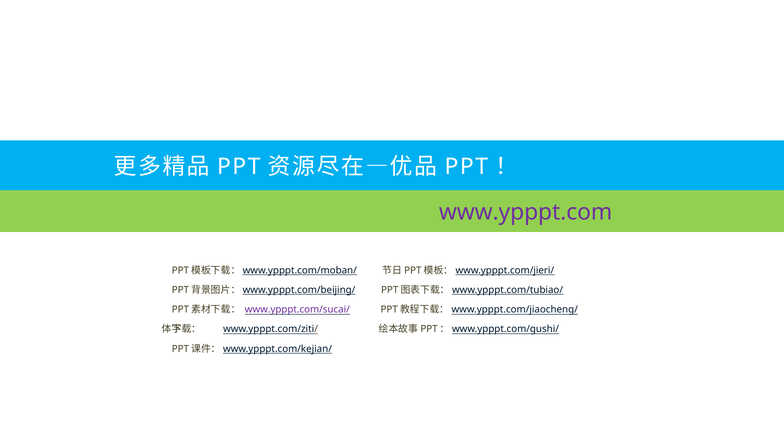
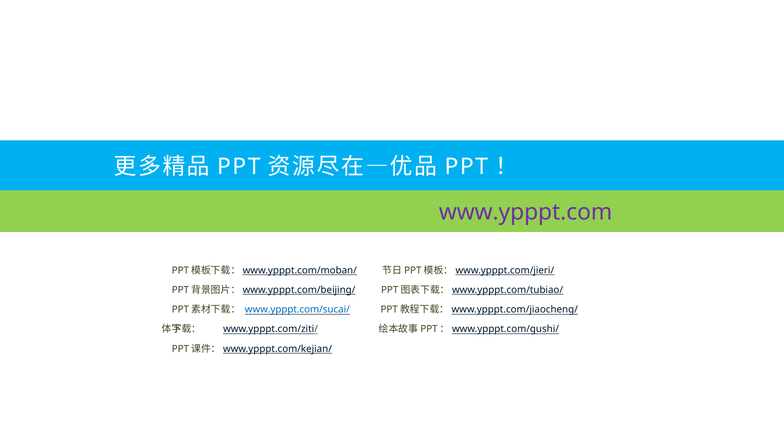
www.ypppt.com/sucai/ colour: purple -> blue
